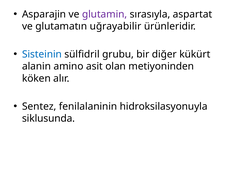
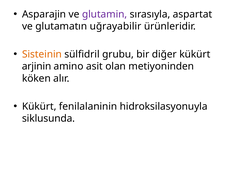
Sisteinin colour: blue -> orange
alanin: alanin -> arjinin
Sentez at (39, 107): Sentez -> Kükürt
